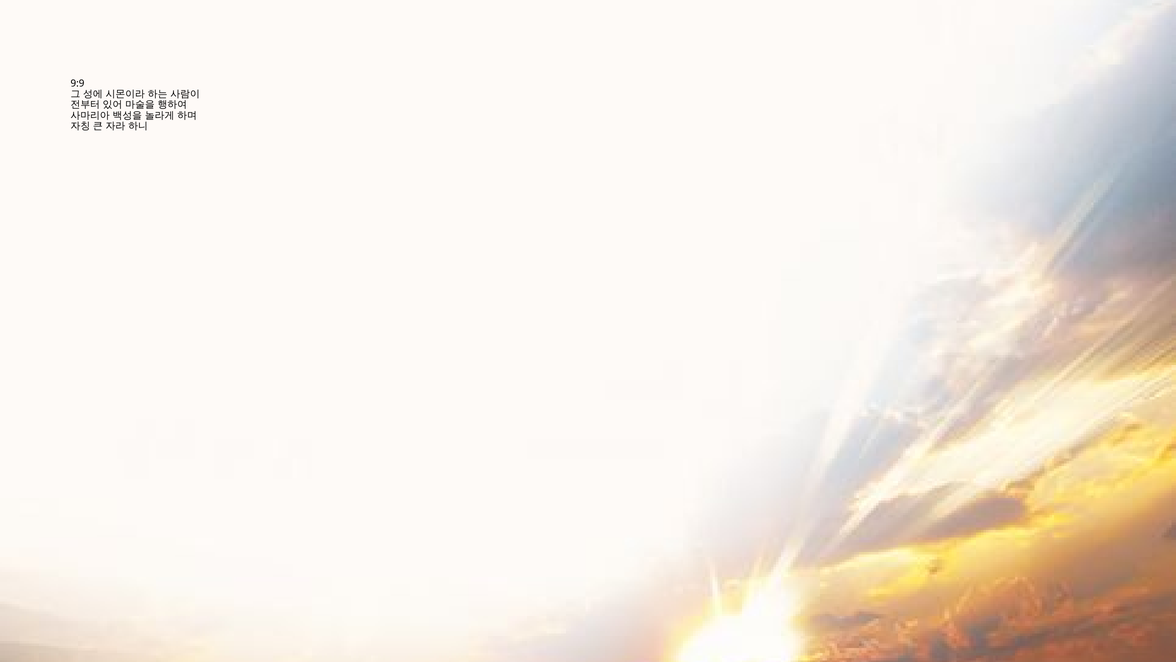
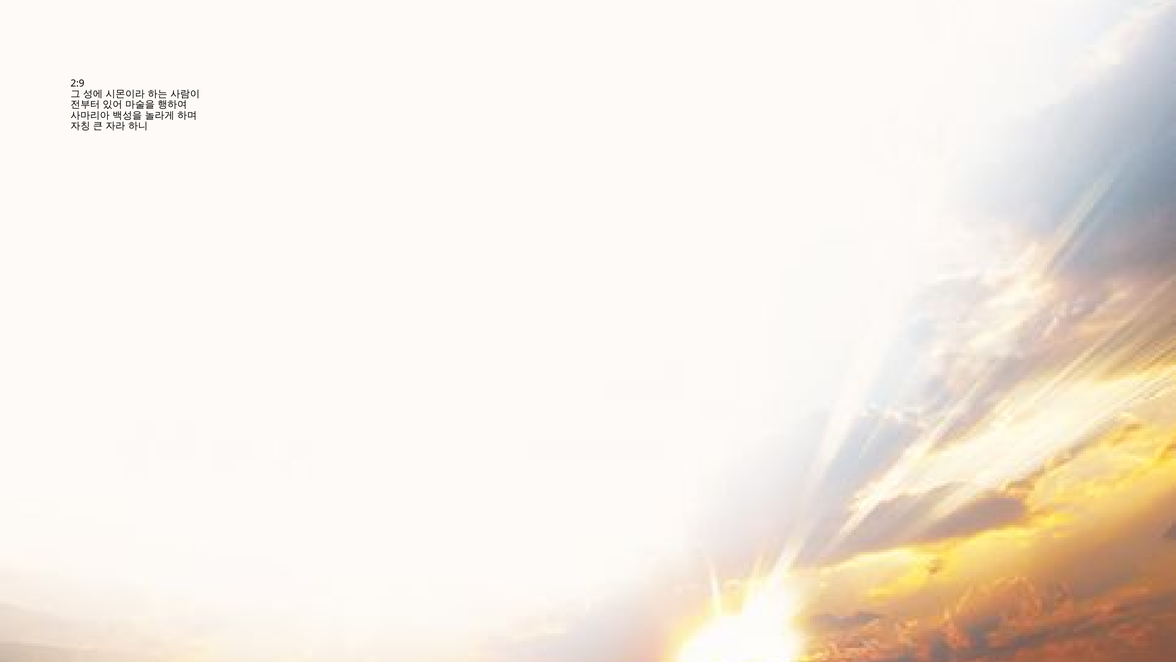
9:9: 9:9 -> 2:9
